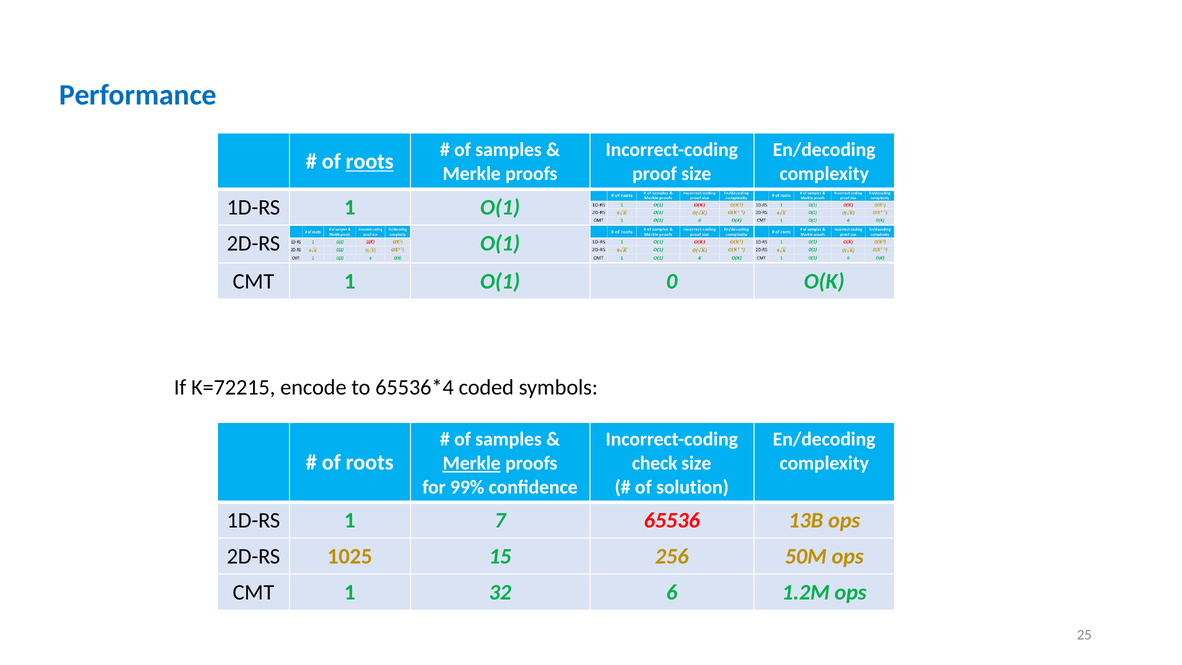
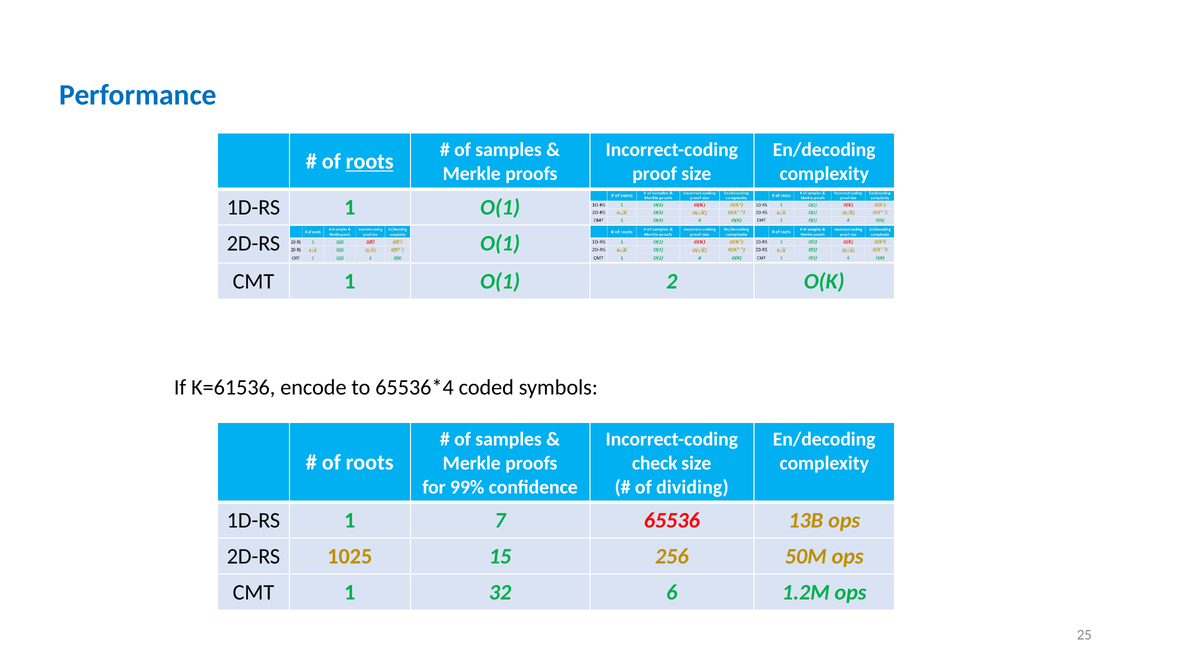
0: 0 -> 2
K=72215: K=72215 -> K=61536
Merkle at (472, 463) underline: present -> none
solution: solution -> dividing
